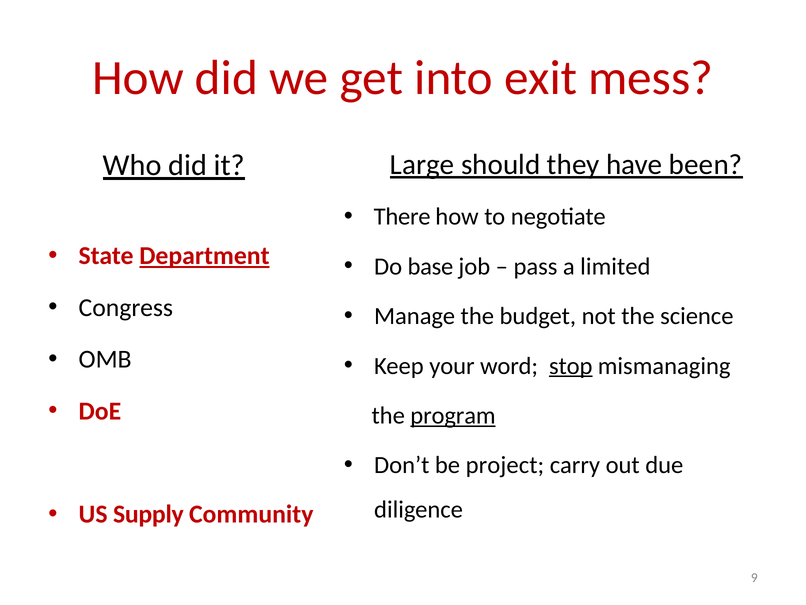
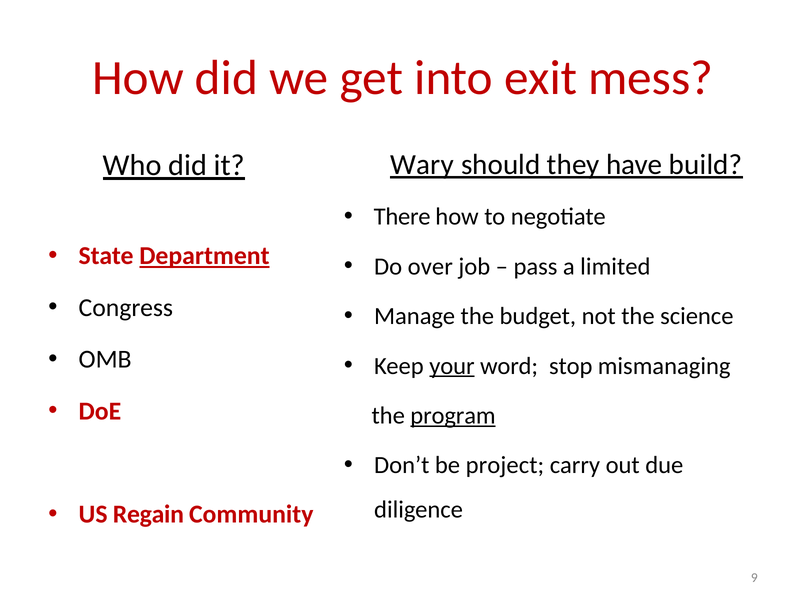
Large: Large -> Wary
been: been -> build
base: base -> over
your underline: none -> present
stop underline: present -> none
Supply: Supply -> Regain
